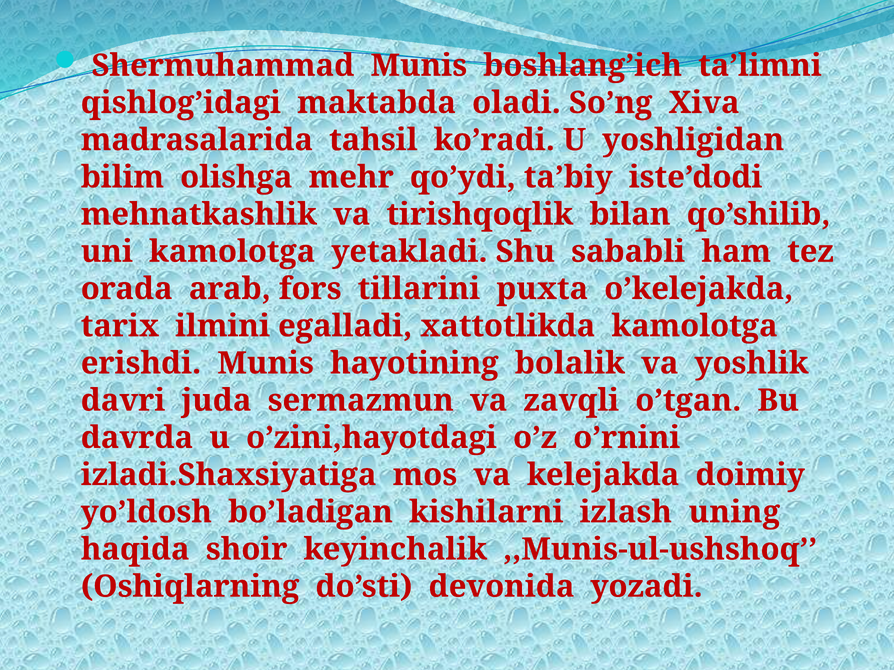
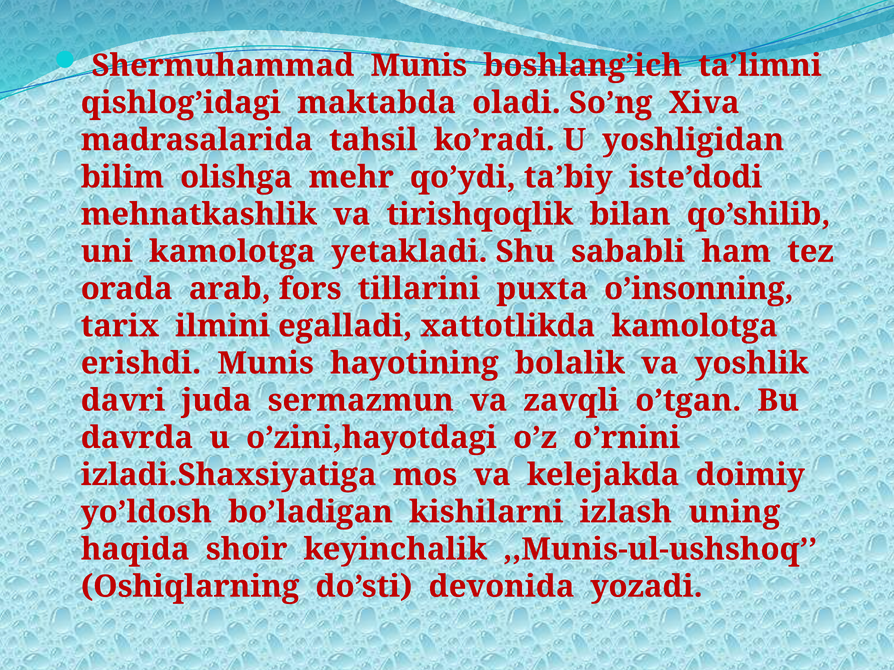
o’kelejakda: o’kelejakda -> o’insonning
